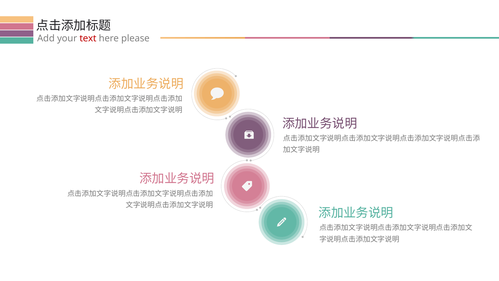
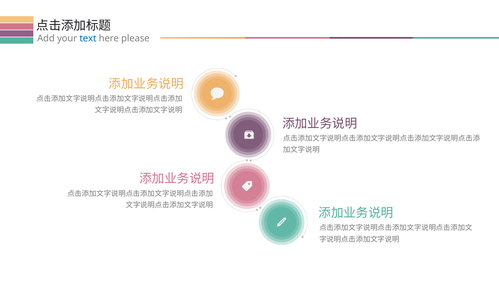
text colour: red -> blue
